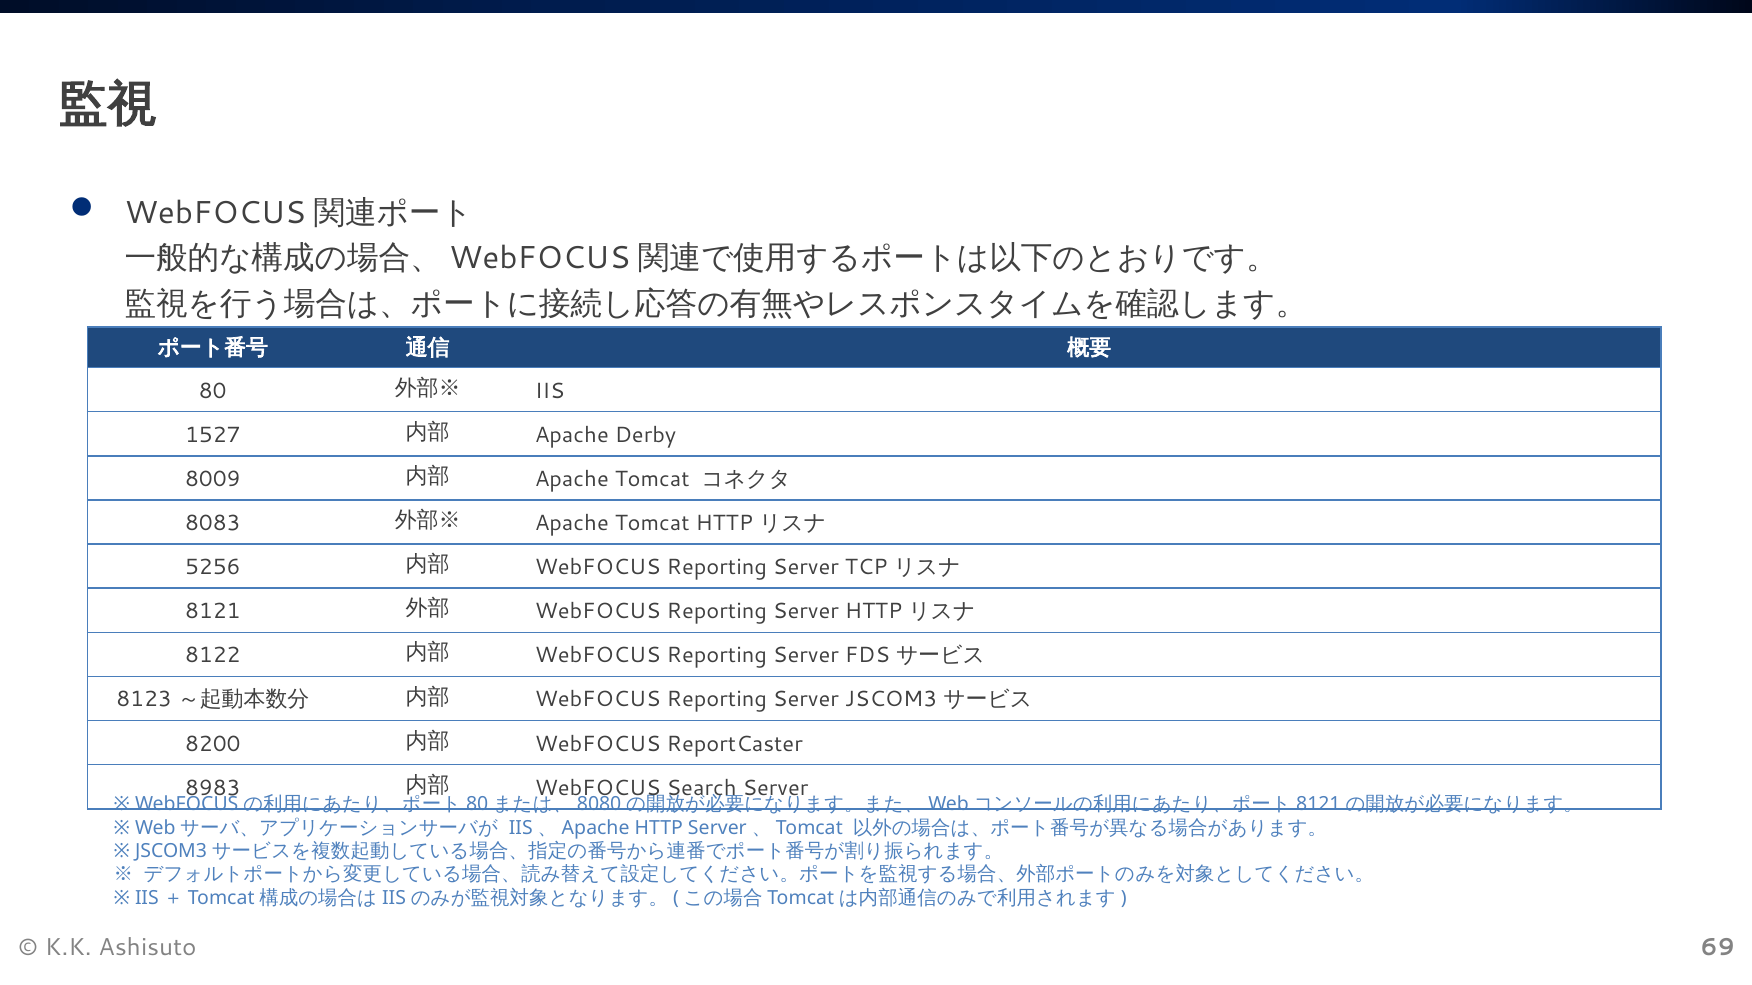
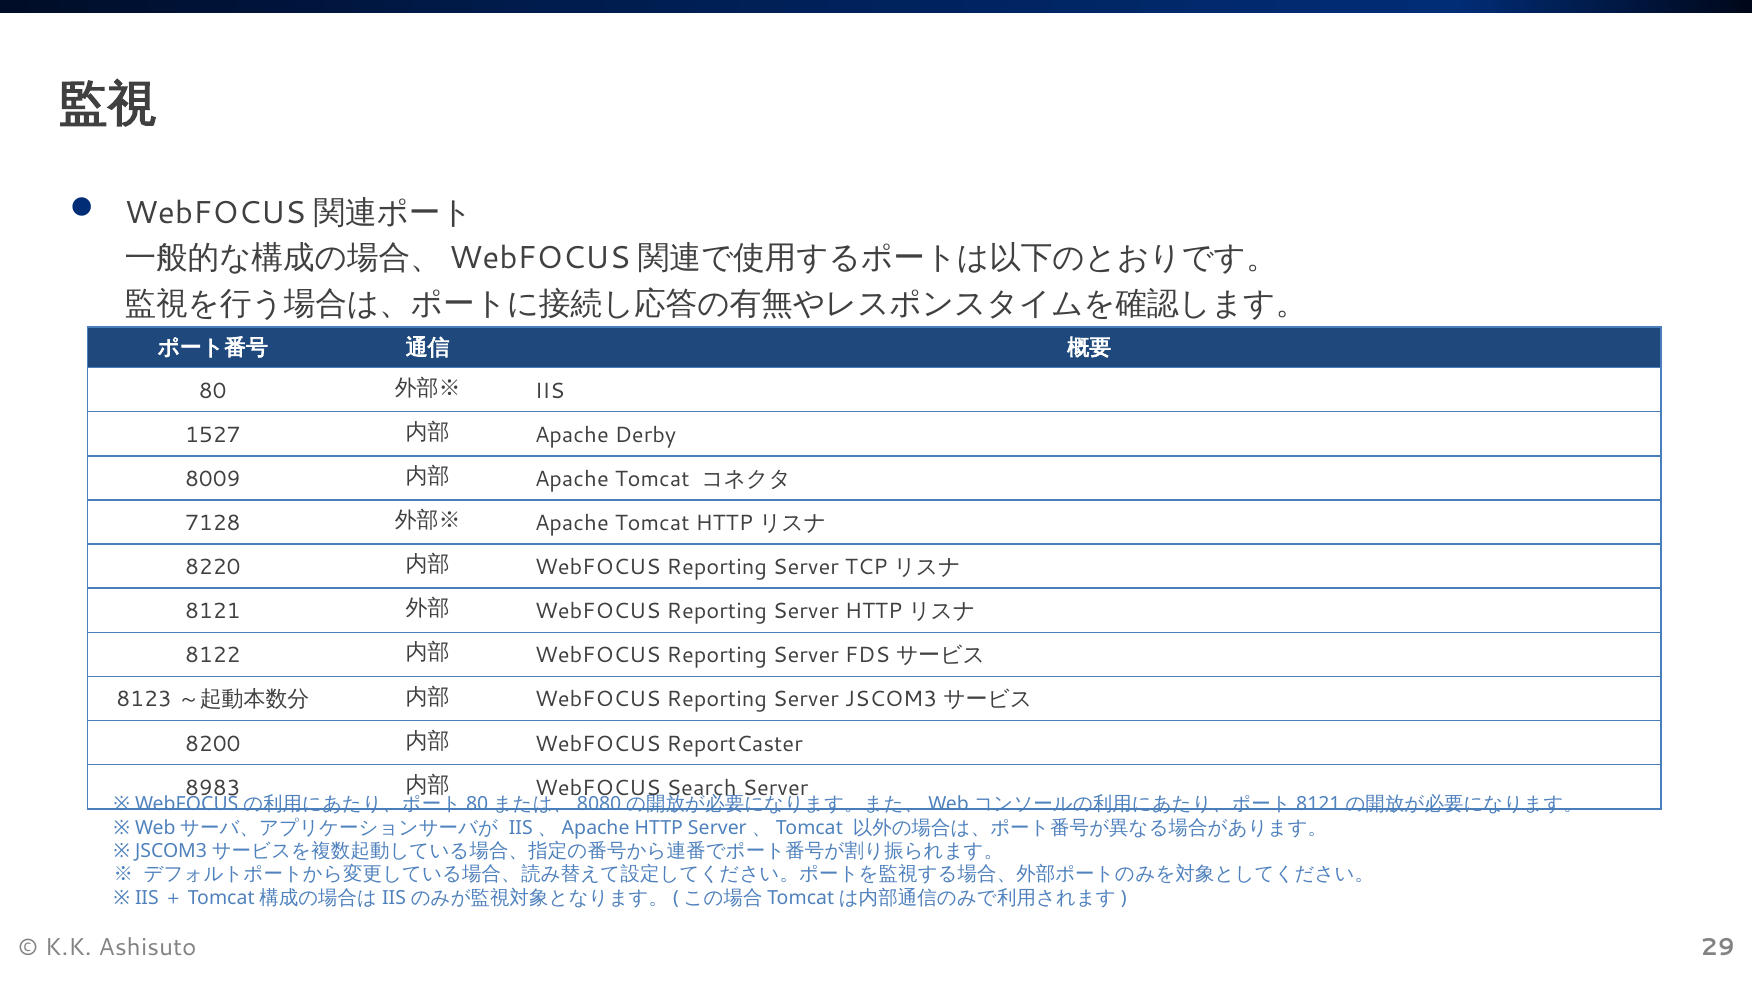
8083: 8083 -> 7128
5256: 5256 -> 8220
69: 69 -> 29
